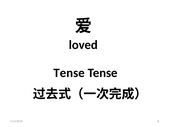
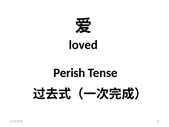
Tense at (69, 73): Tense -> Perish
